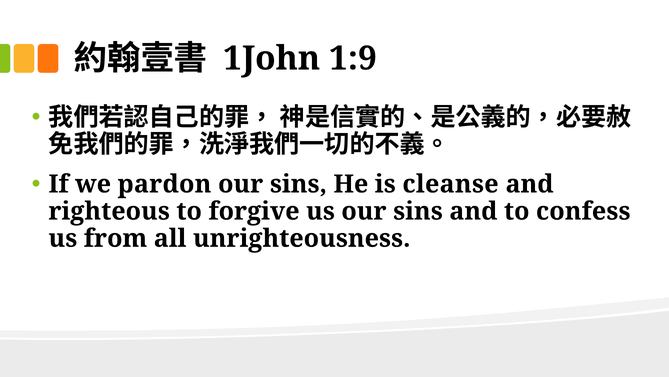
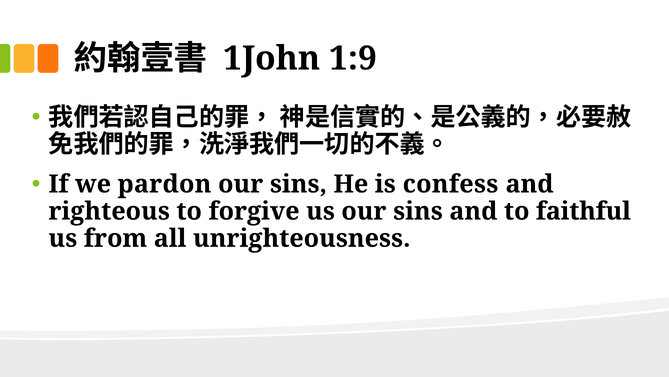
cleanse: cleanse -> confess
confess: confess -> faithful
